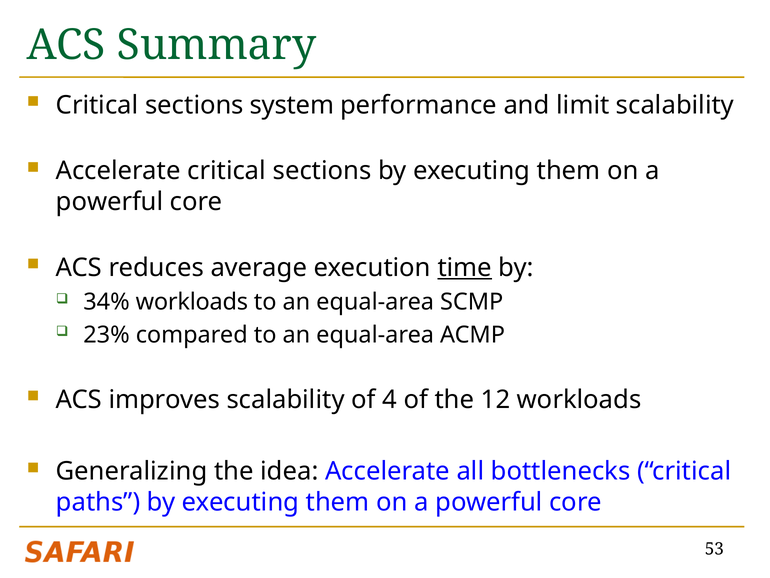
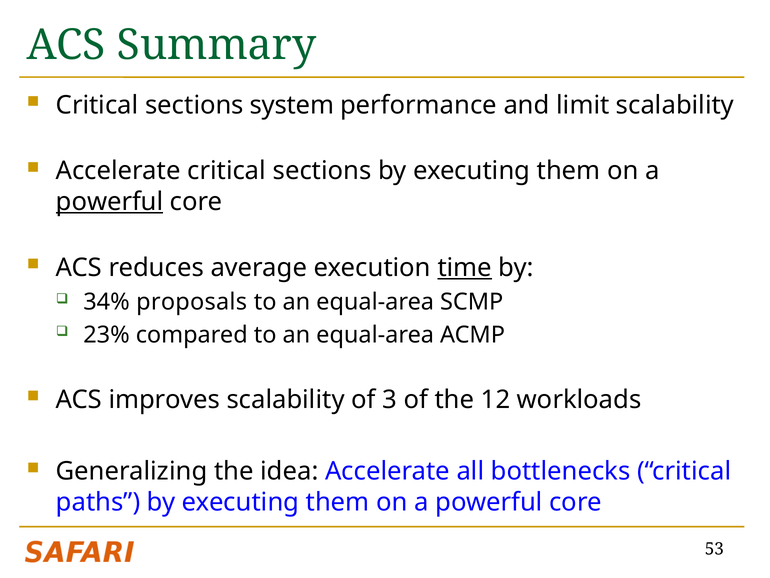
powerful at (110, 202) underline: none -> present
34% workloads: workloads -> proposals
4: 4 -> 3
